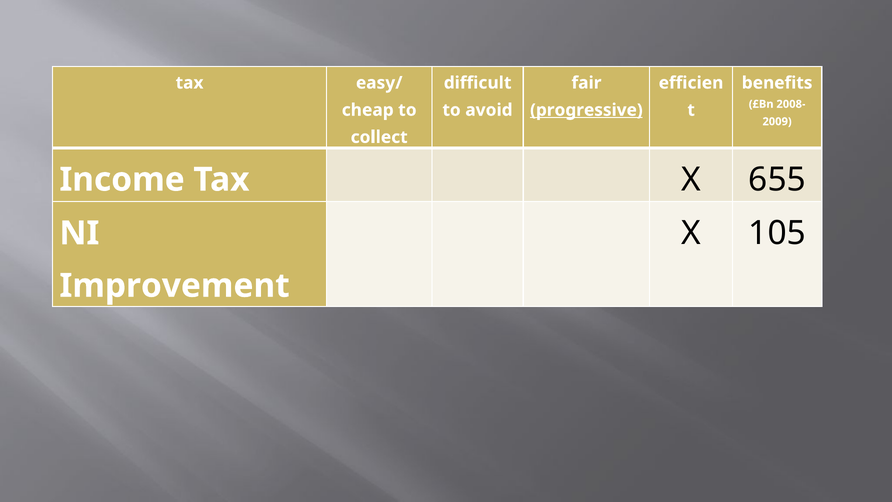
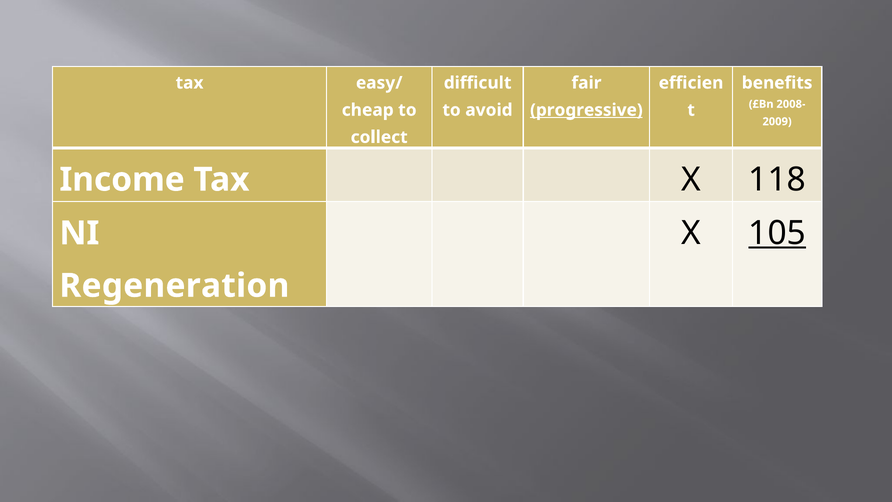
655: 655 -> 118
105 underline: none -> present
Improvement: Improvement -> Regeneration
